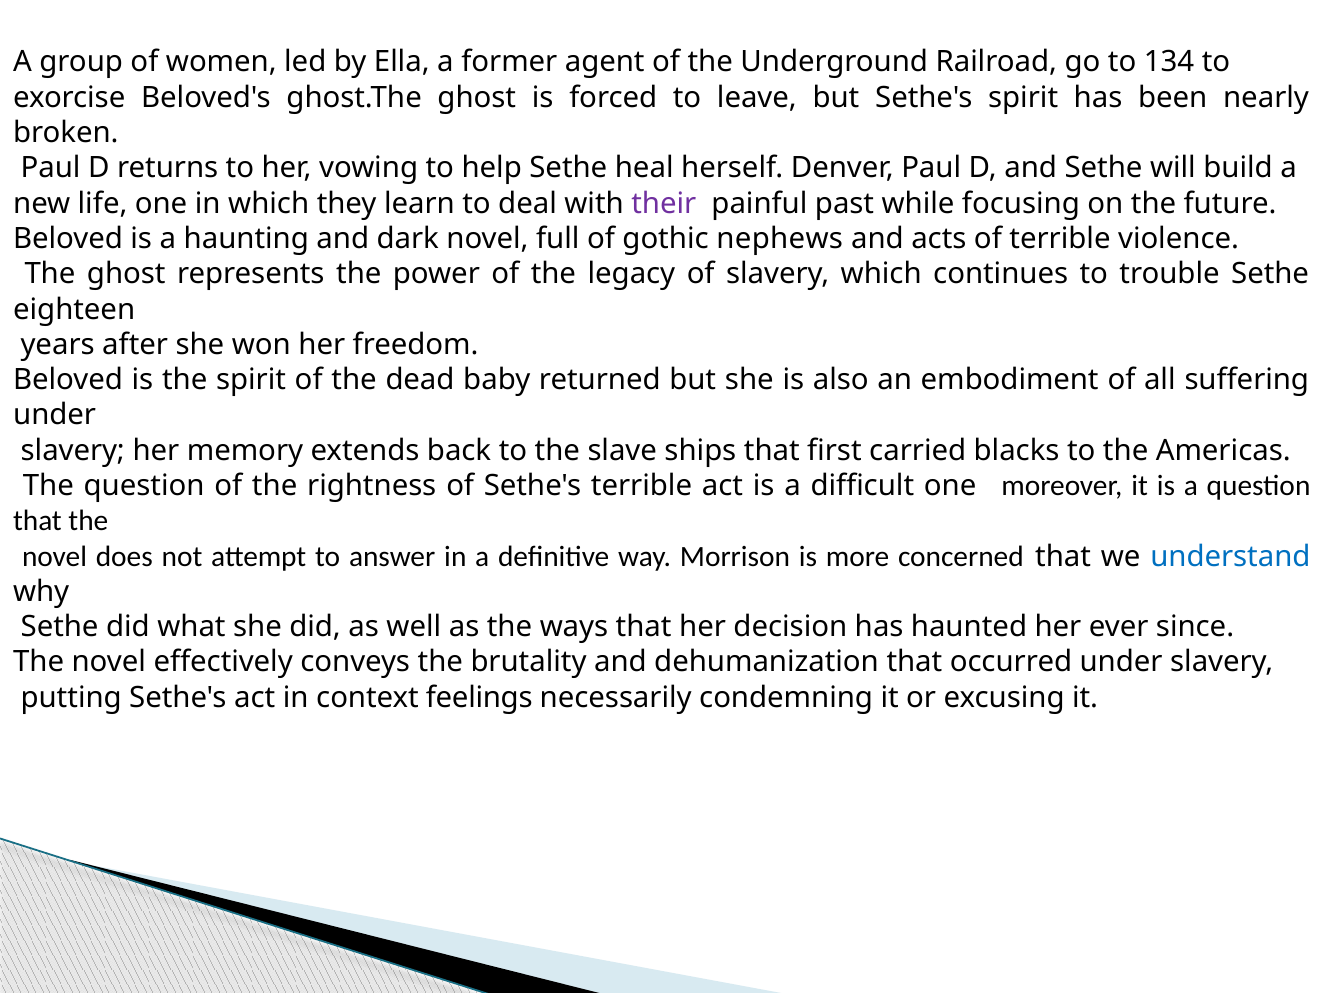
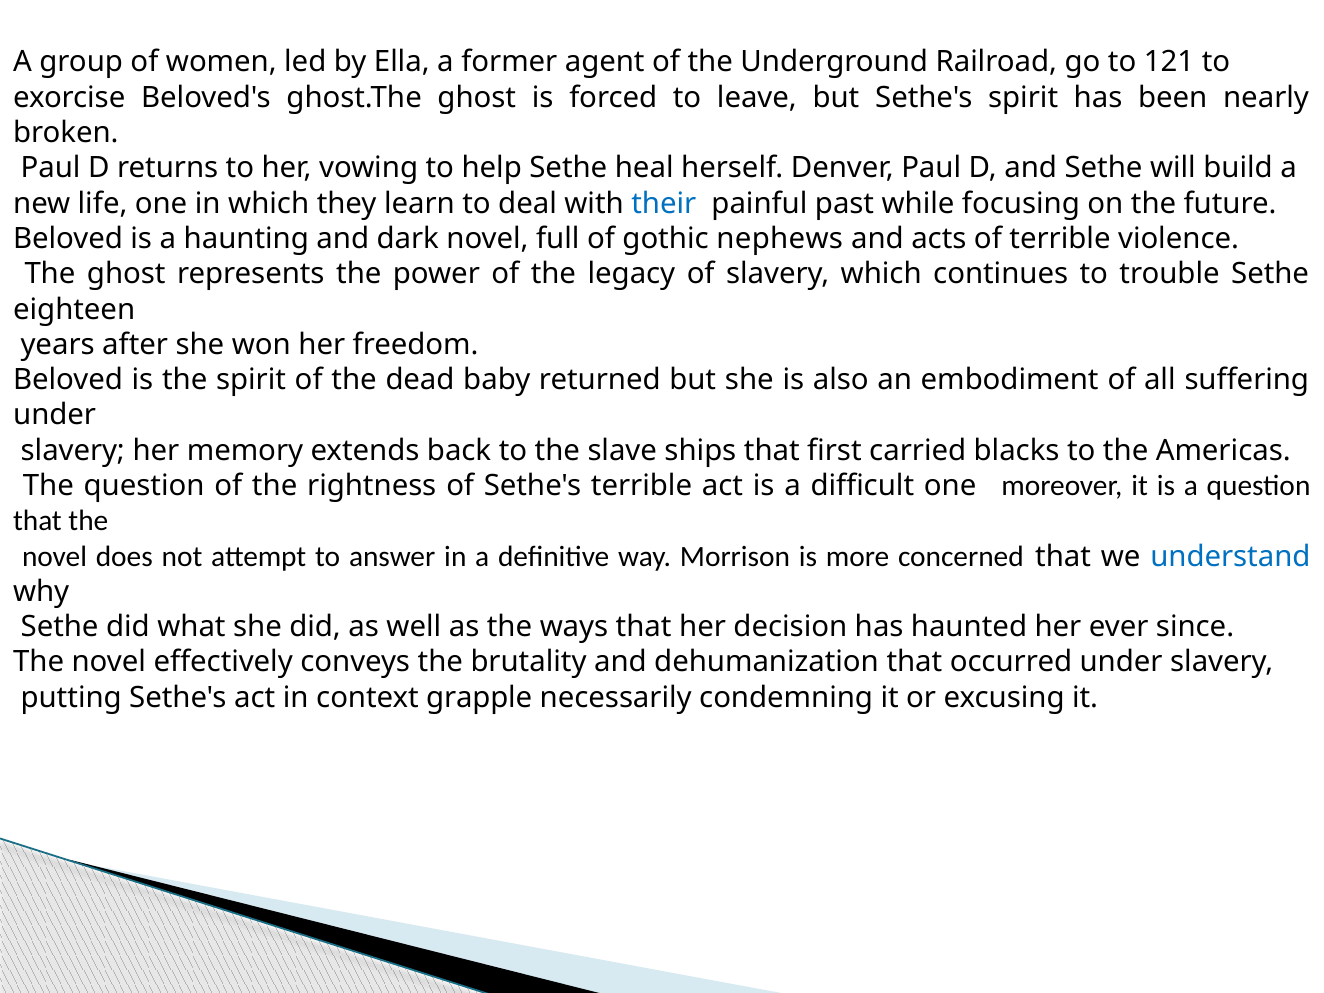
134: 134 -> 121
their colour: purple -> blue
feelings: feelings -> grapple
